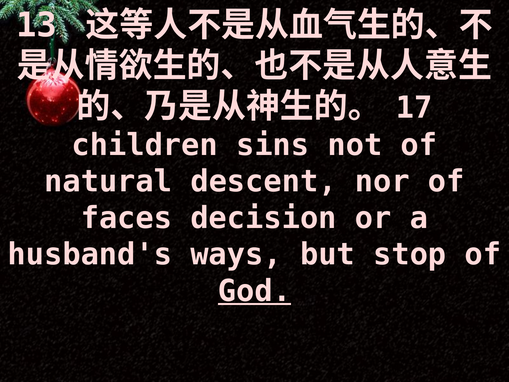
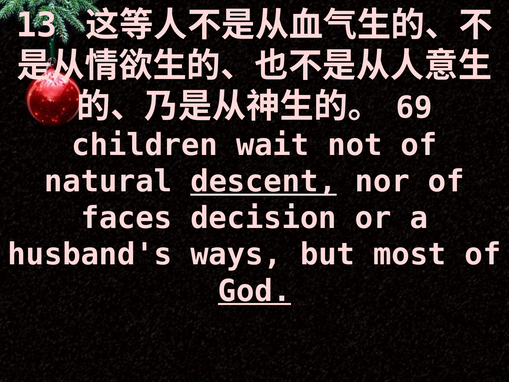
17: 17 -> 69
sins: sins -> wait
descent underline: none -> present
stop: stop -> most
